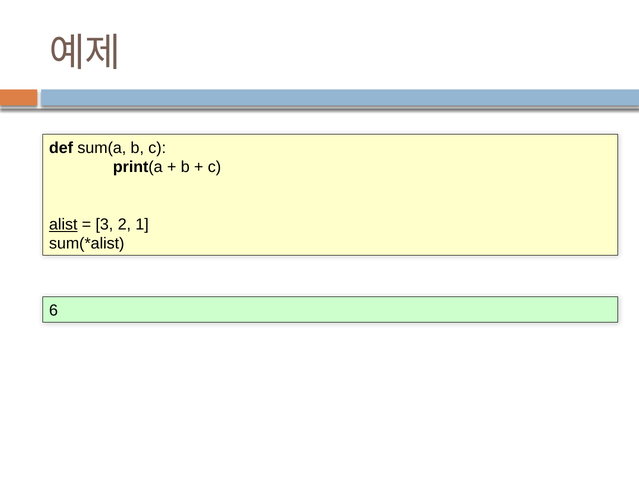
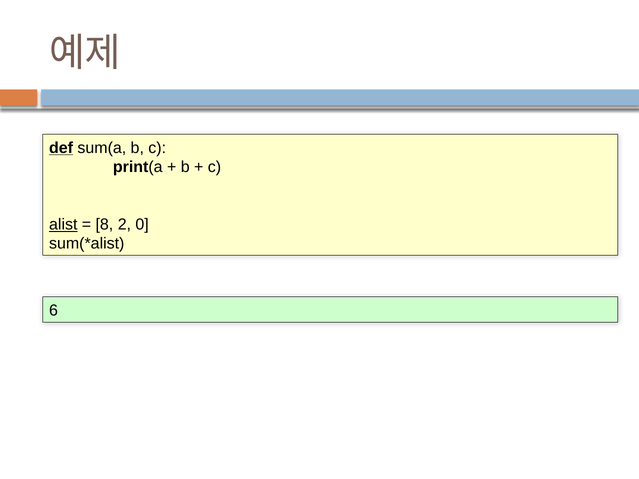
def underline: none -> present
3: 3 -> 8
1: 1 -> 0
